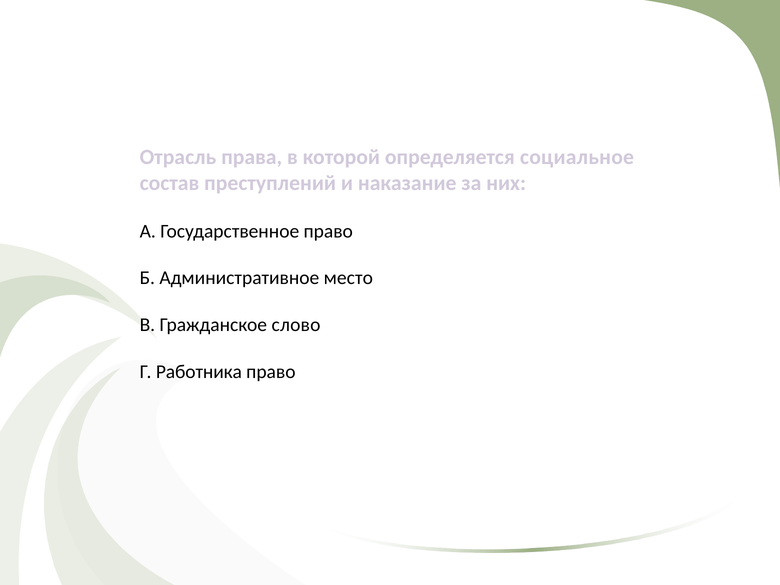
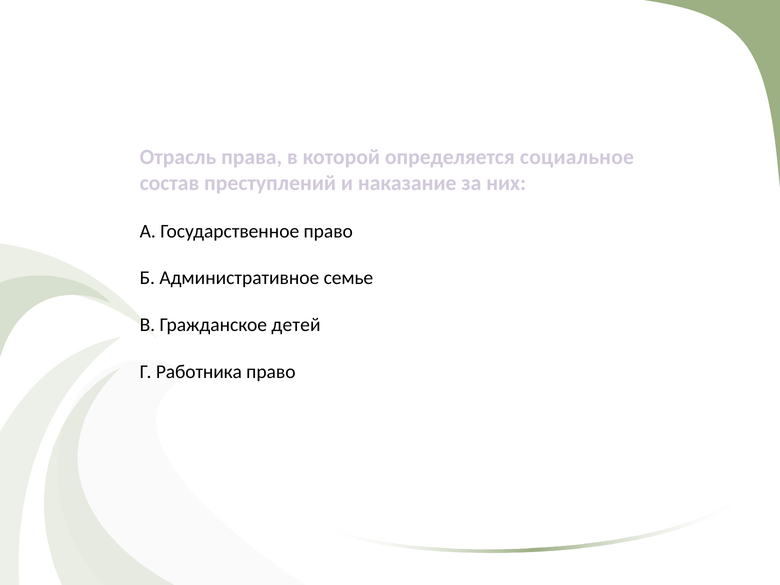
место: место -> семье
слово: слово -> детей
